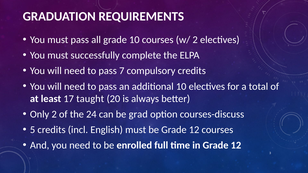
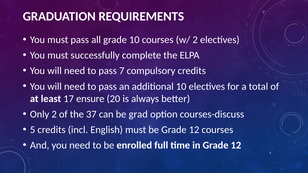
taught: taught -> ensure
24: 24 -> 37
